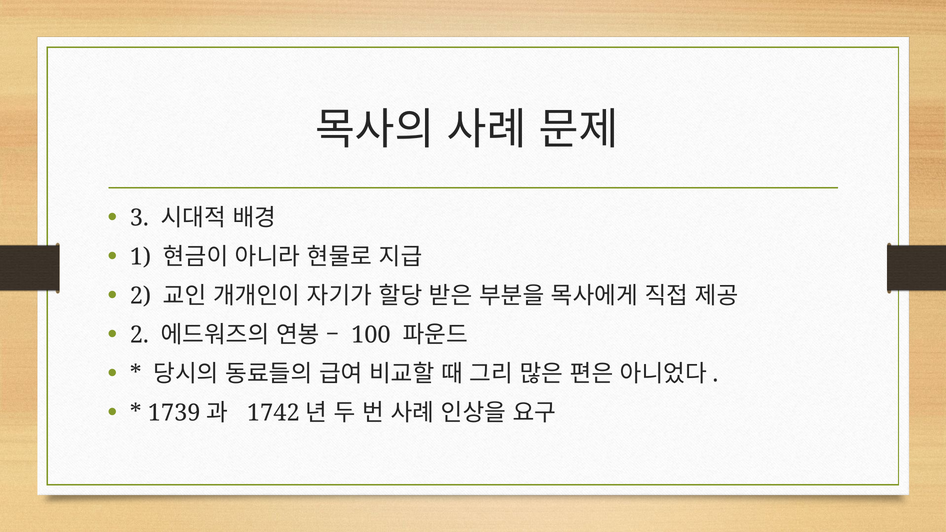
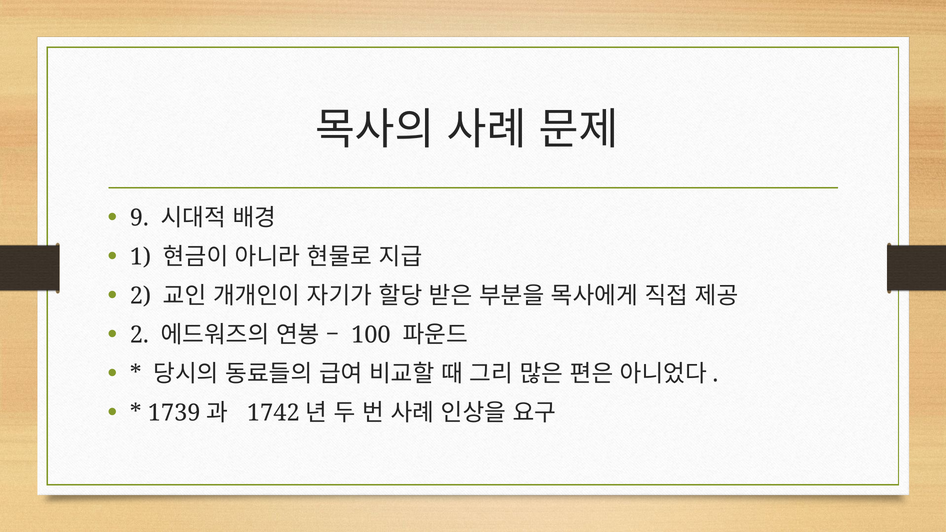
3: 3 -> 9
